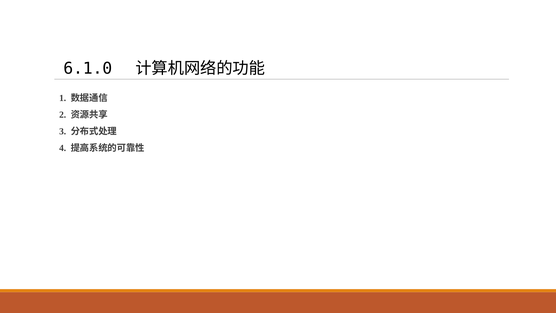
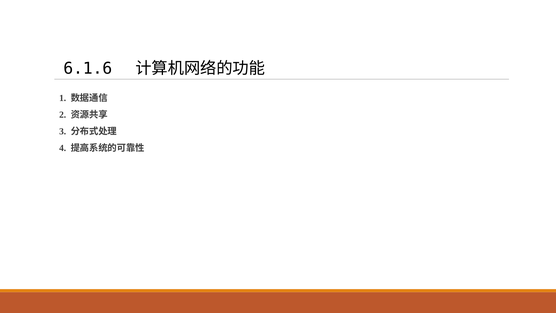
6.1.0: 6.1.0 -> 6.1.6
